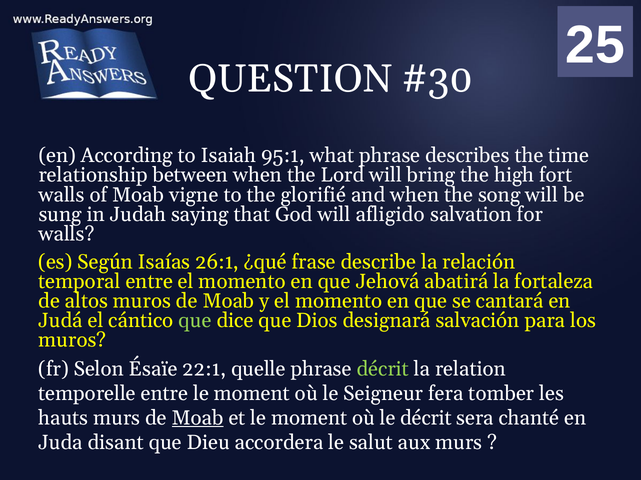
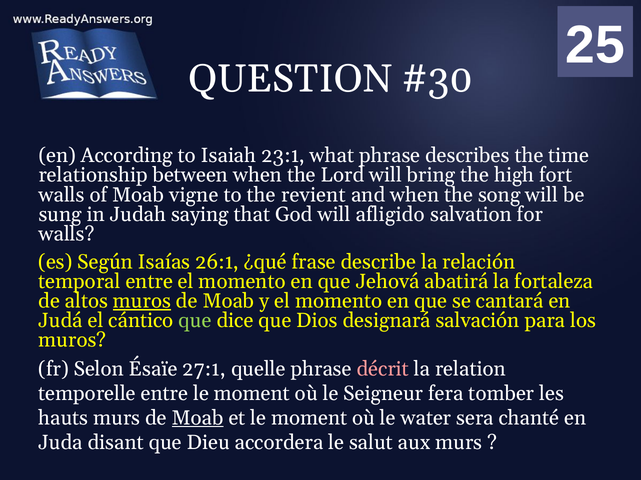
95:1: 95:1 -> 23:1
glorifié: glorifié -> revient
muros at (142, 301) underline: none -> present
22:1: 22:1 -> 27:1
décrit at (383, 369) colour: light green -> pink
le décrit: décrit -> water
